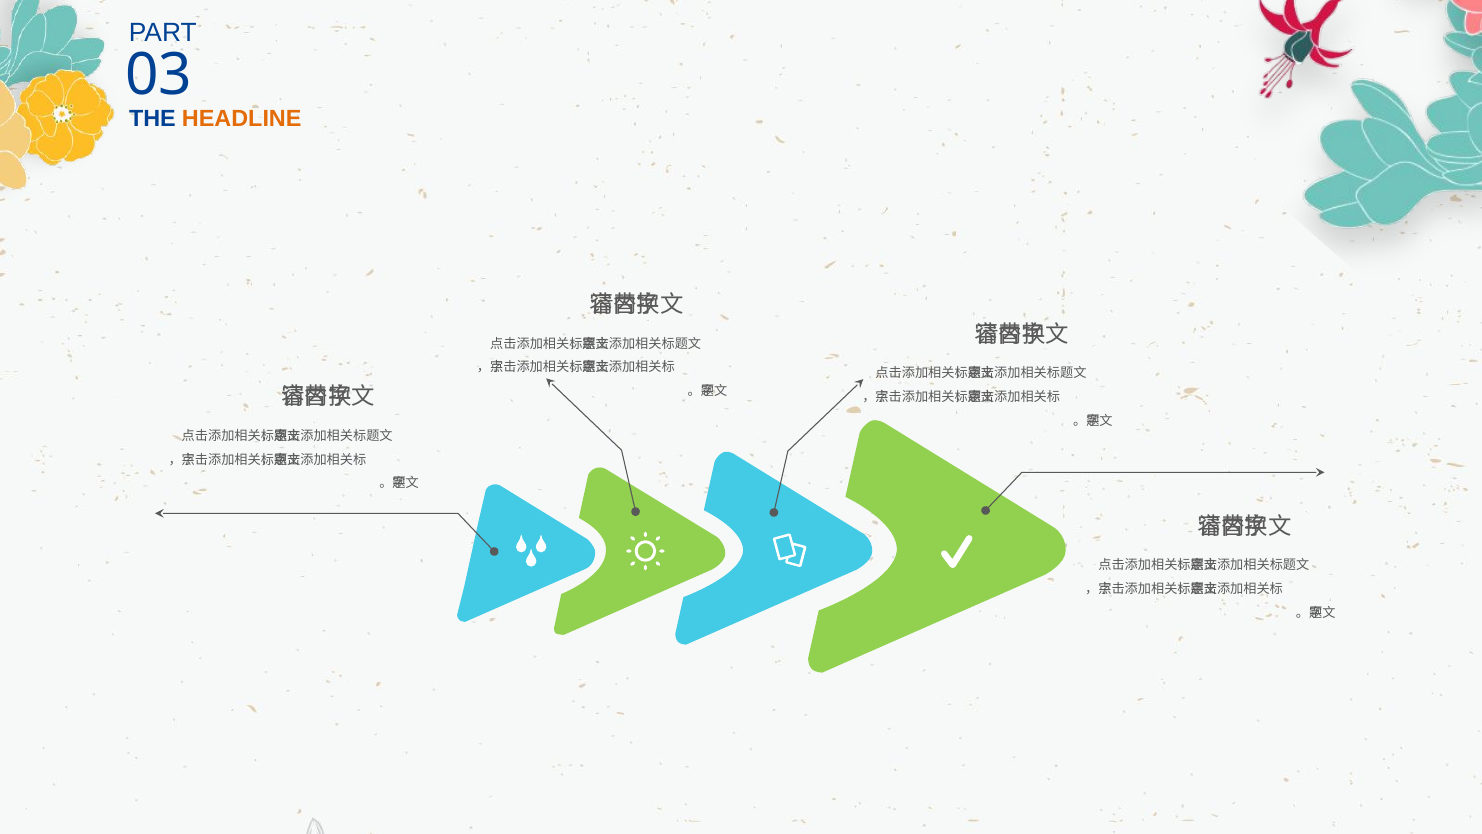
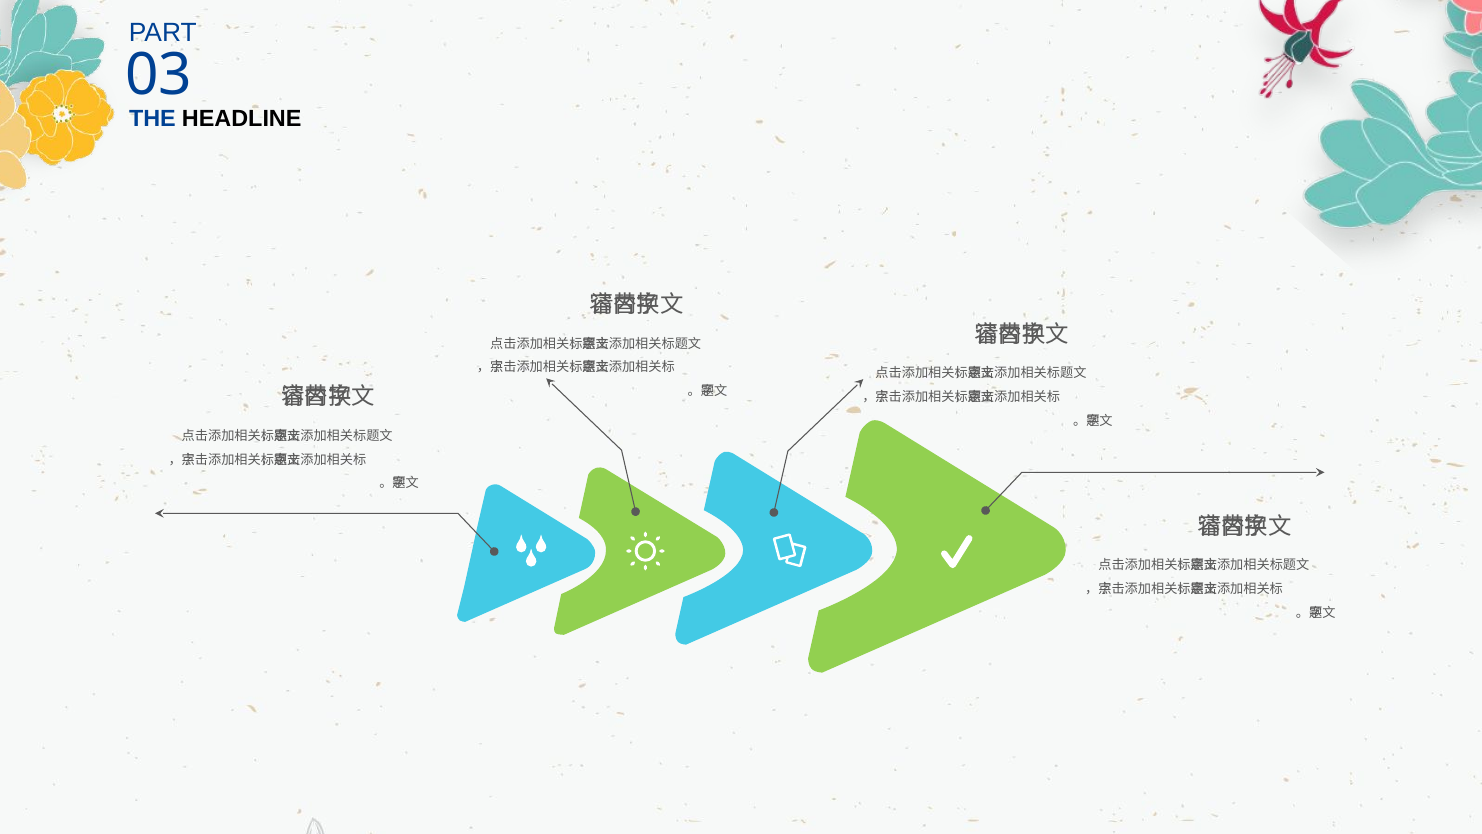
HEADLINE colour: orange -> black
